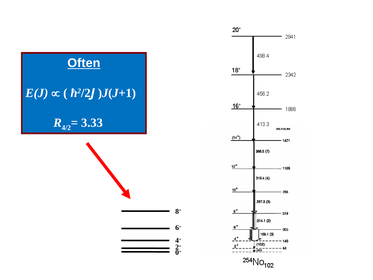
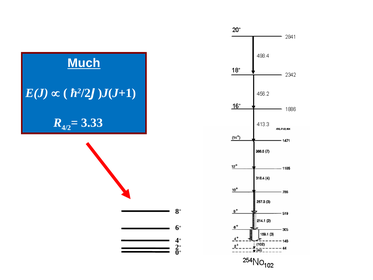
Often: Often -> Much
